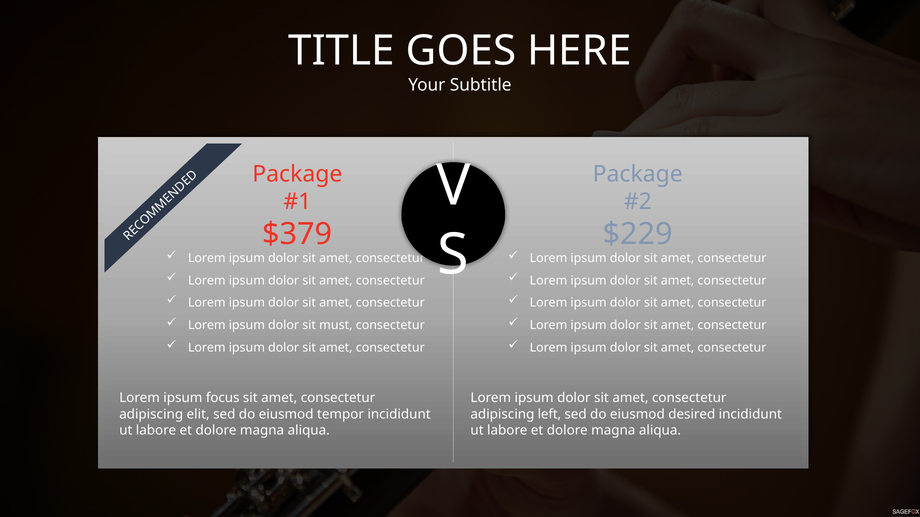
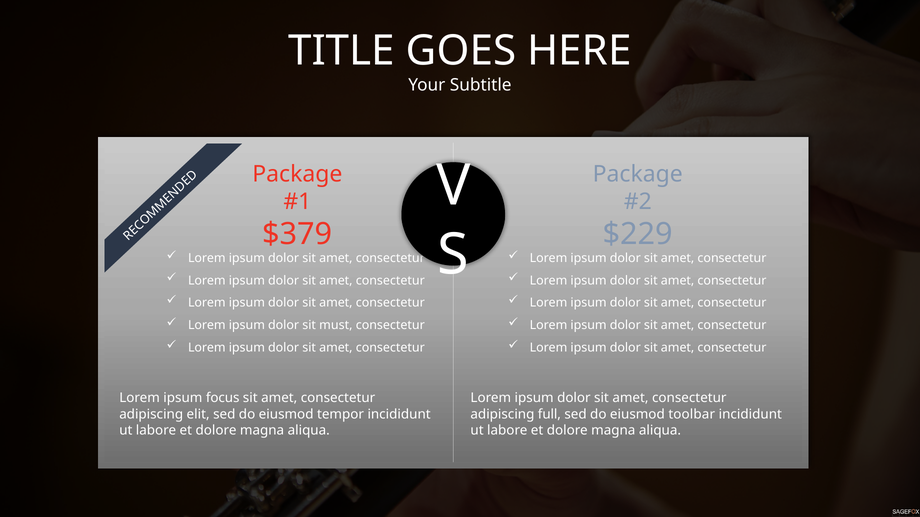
left: left -> full
desired: desired -> toolbar
